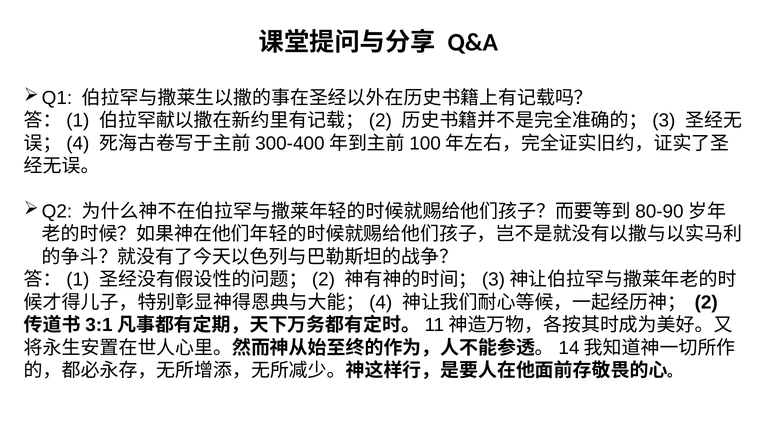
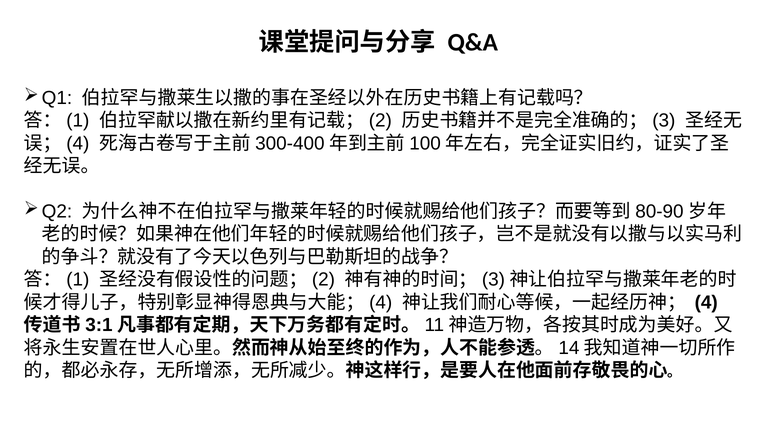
2: 2 -> 4
